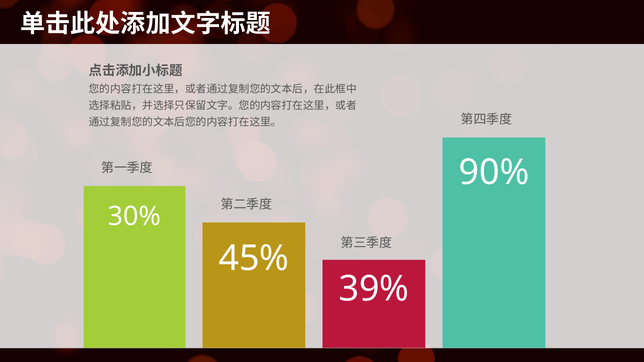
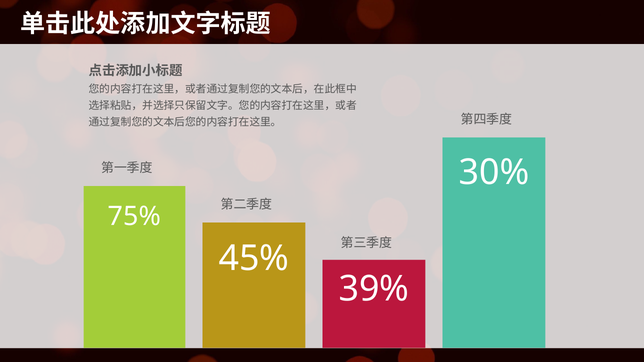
90%: 90% -> 30%
30%: 30% -> 75%
